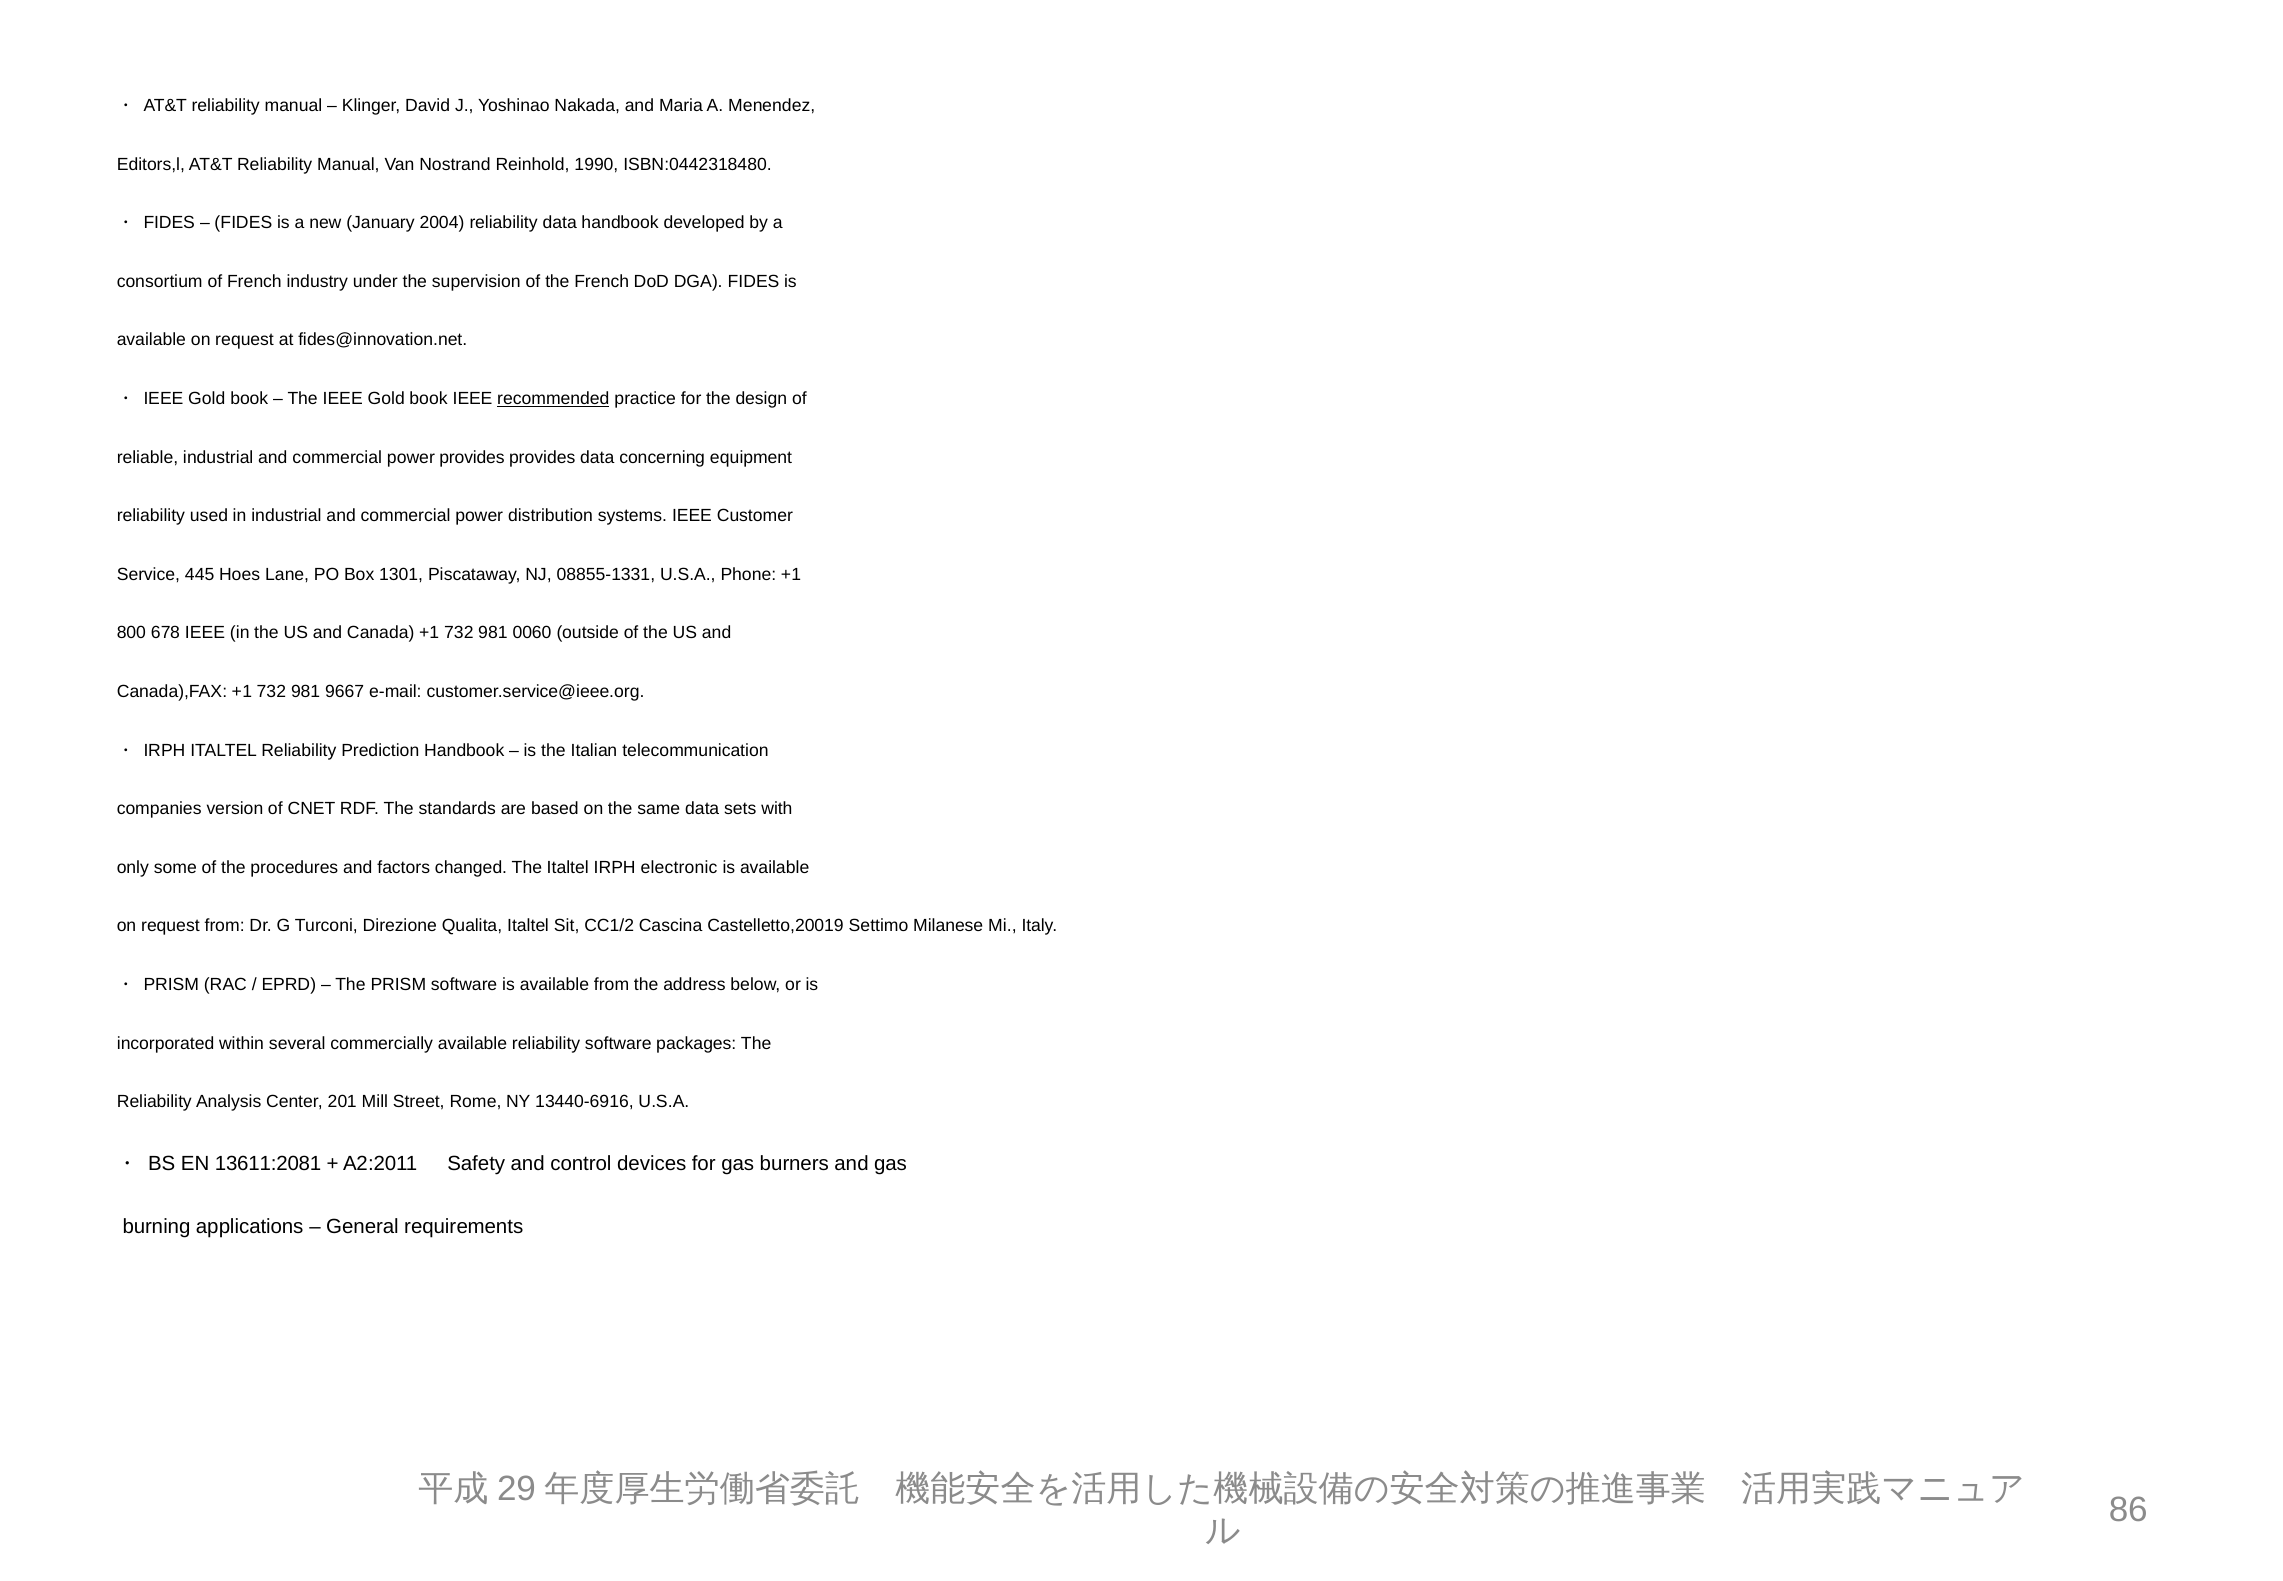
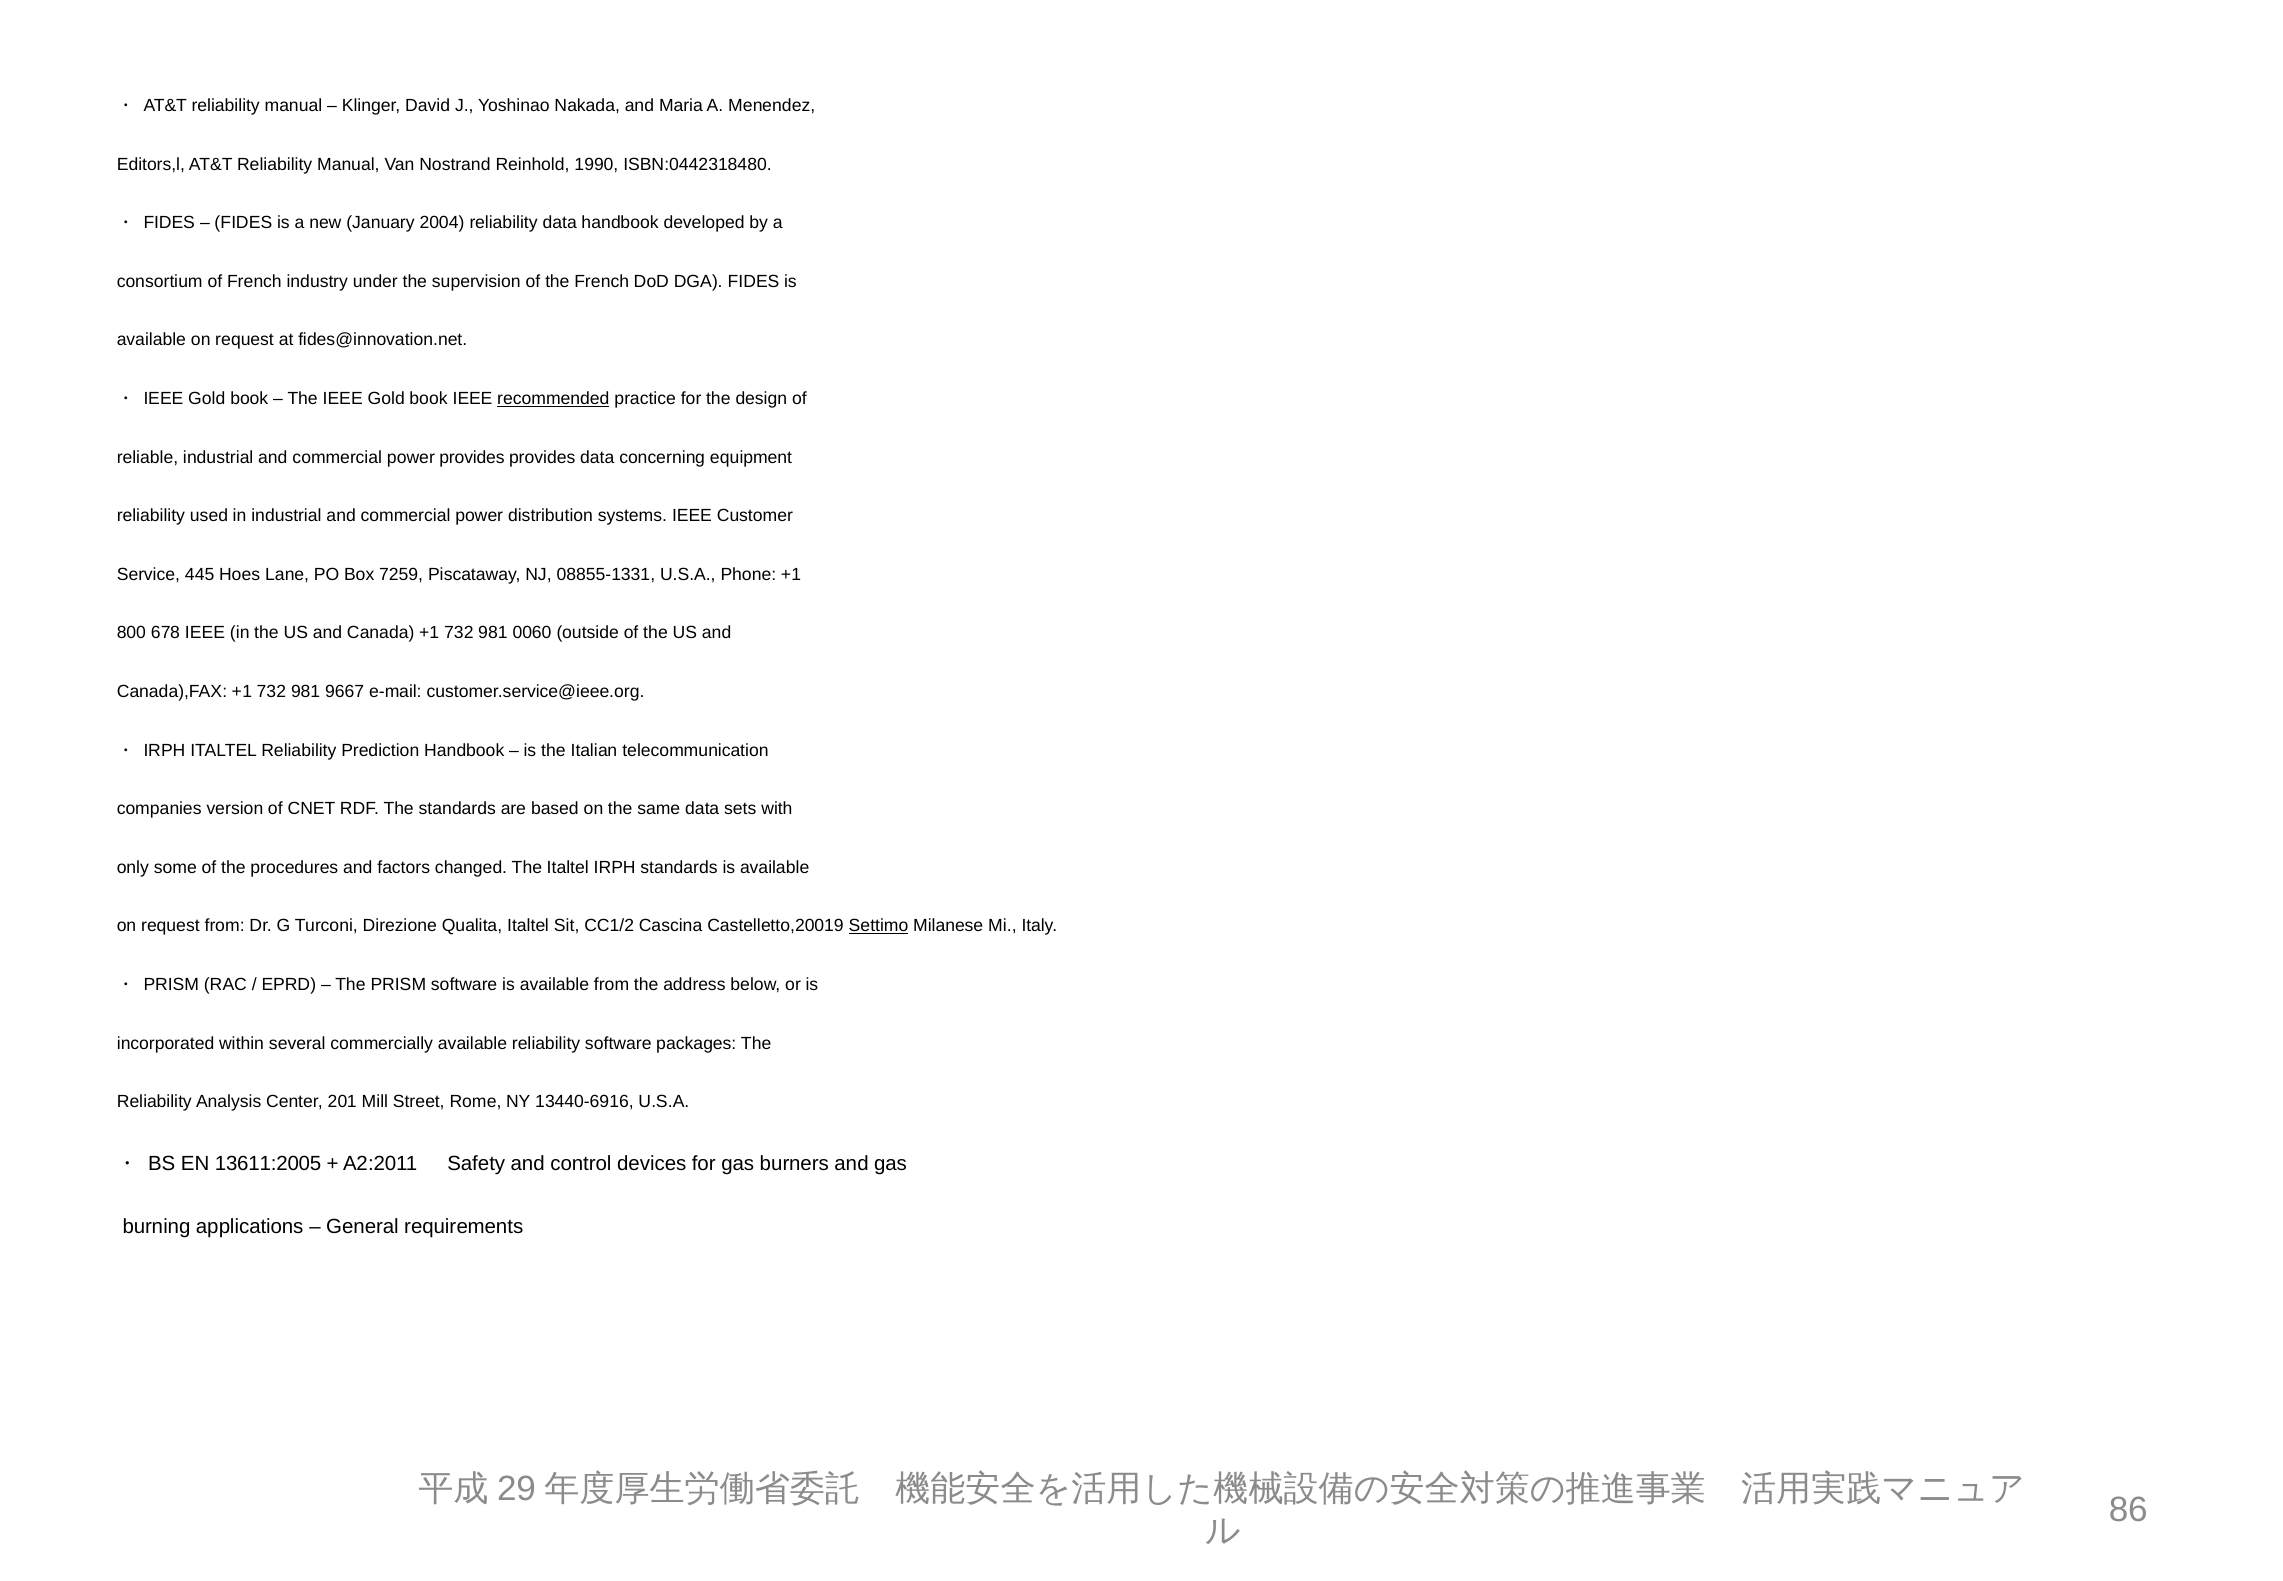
1301: 1301 -> 7259
IRPH electronic: electronic -> standards
Settimo underline: none -> present
13611:2081: 13611:2081 -> 13611:2005
